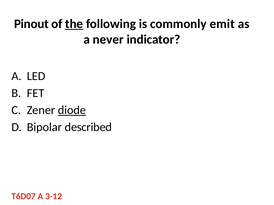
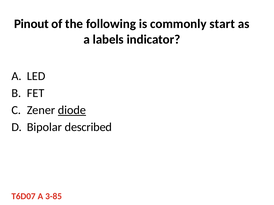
the underline: present -> none
emit: emit -> start
never: never -> labels
3-12: 3-12 -> 3-85
